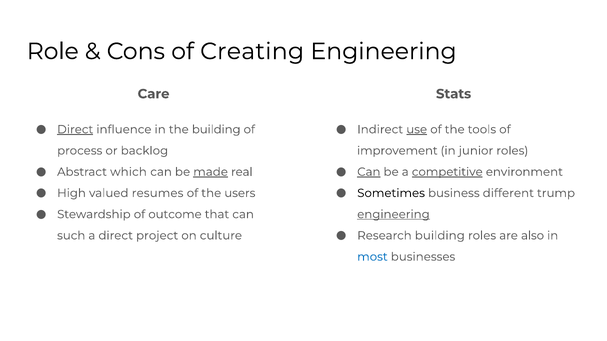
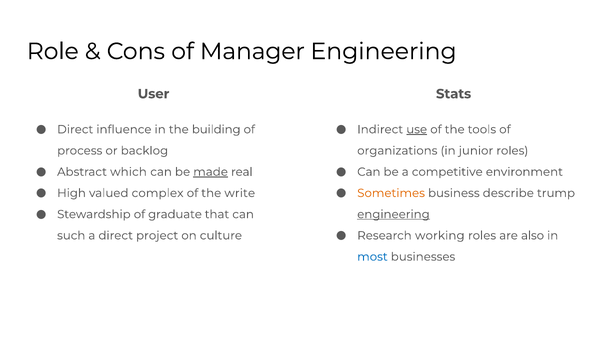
Creating: Creating -> Manager
Care: Care -> User
Direct at (75, 130) underline: present -> none
improvement: improvement -> organizations
Can at (369, 172) underline: present -> none
competitive underline: present -> none
resumes: resumes -> complex
users: users -> write
Sometimes colour: black -> orange
different: different -> describe
outcome: outcome -> graduate
Research building: building -> working
